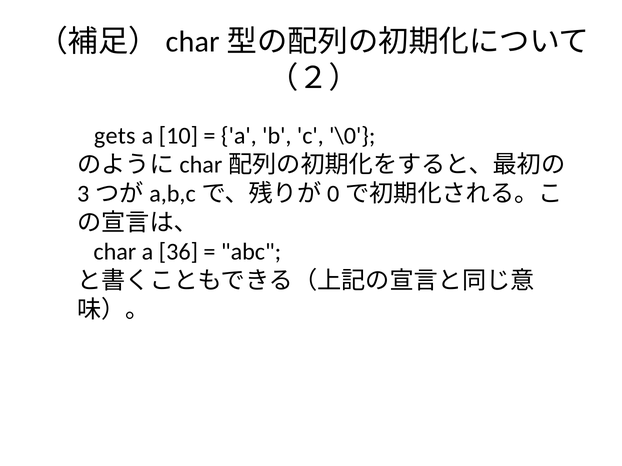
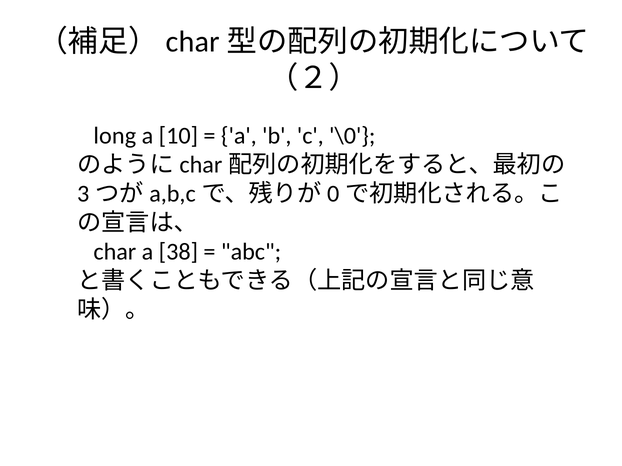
gets: gets -> long
36: 36 -> 38
